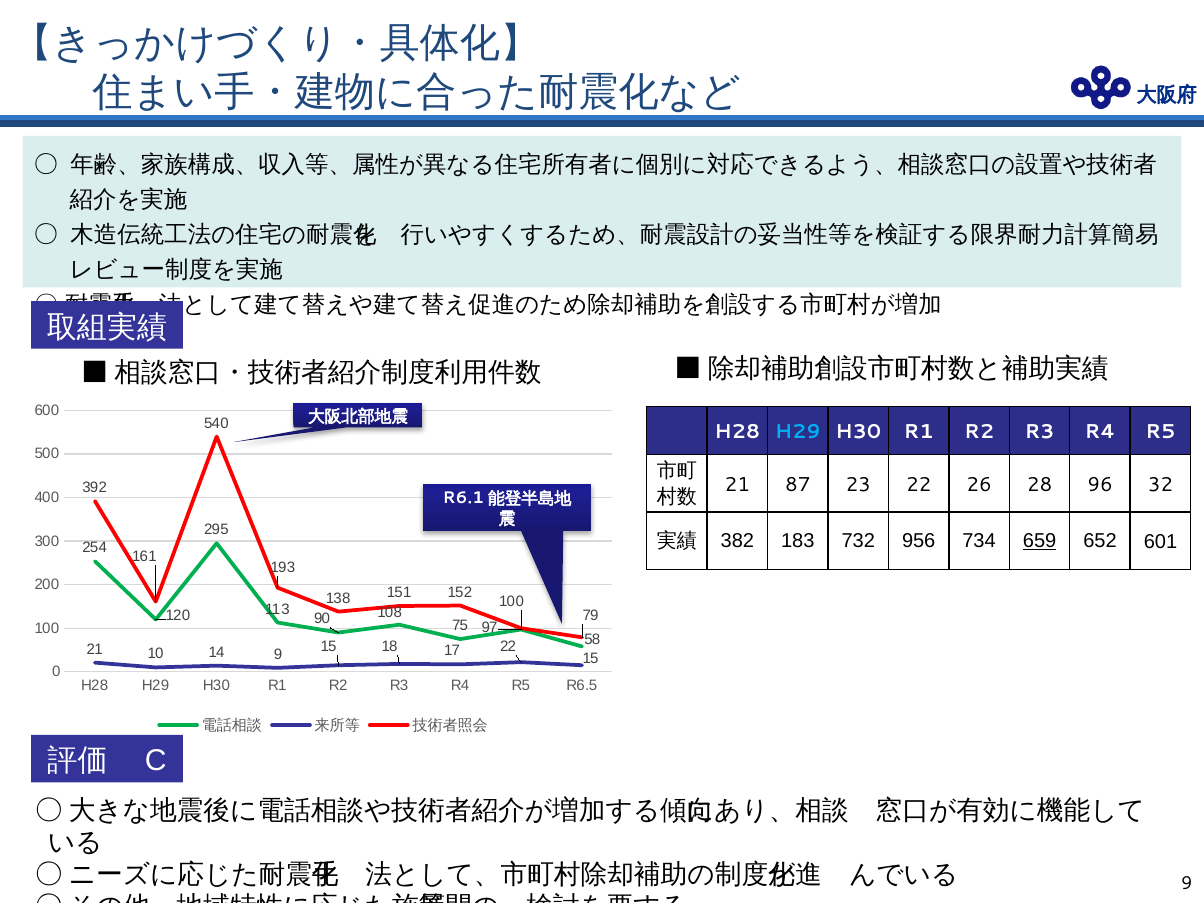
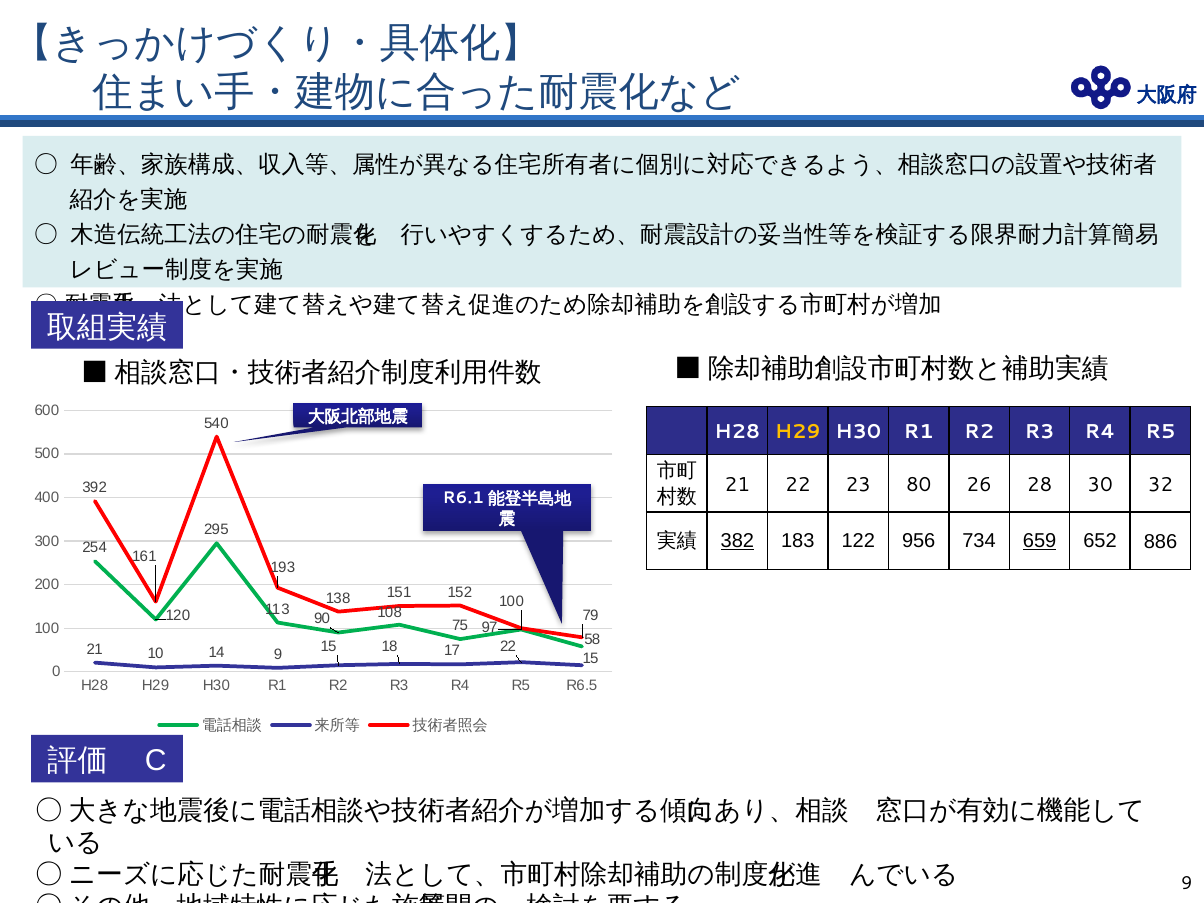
H29 at (798, 432) colour: light blue -> yellow
21 87: 87 -> 22
23 22: 22 -> 80
96: 96 -> 30
382 underline: none -> present
732: 732 -> 122
601: 601 -> 886
